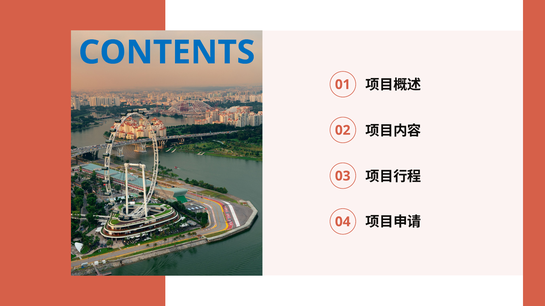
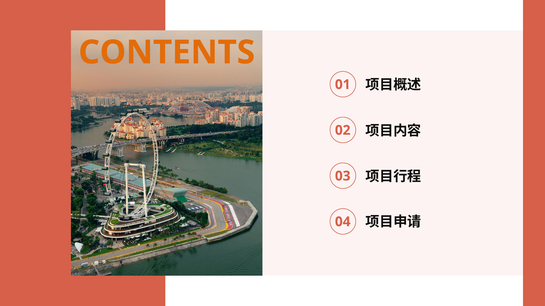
CONTENTS colour: blue -> orange
